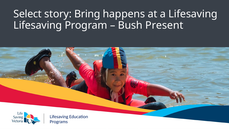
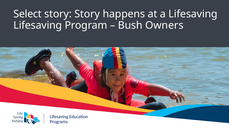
story Bring: Bring -> Story
Present: Present -> Owners
